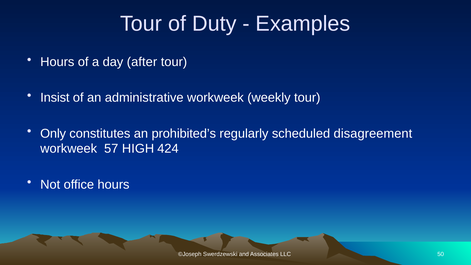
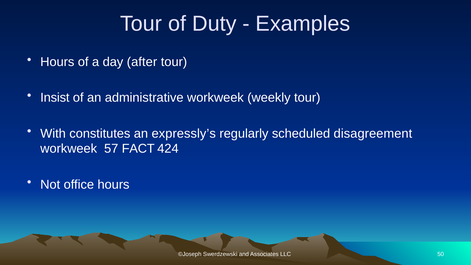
Only: Only -> With
prohibited’s: prohibited’s -> expressly’s
HIGH: HIGH -> FACT
